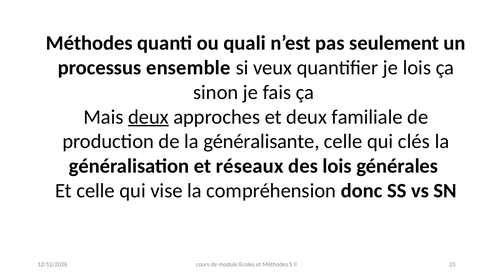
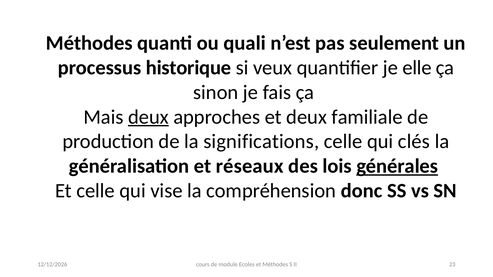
ensemble: ensemble -> historique
je lois: lois -> elle
généralisante: généralisante -> significations
générales underline: none -> present
